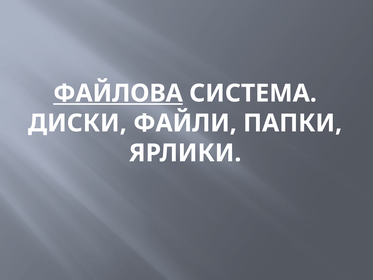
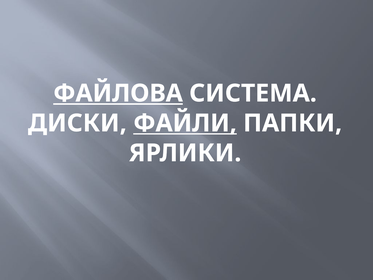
ФАЙЛИ underline: none -> present
